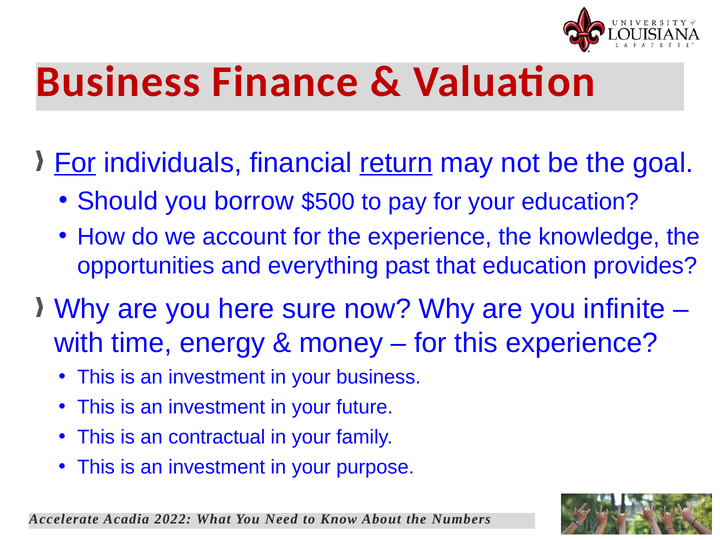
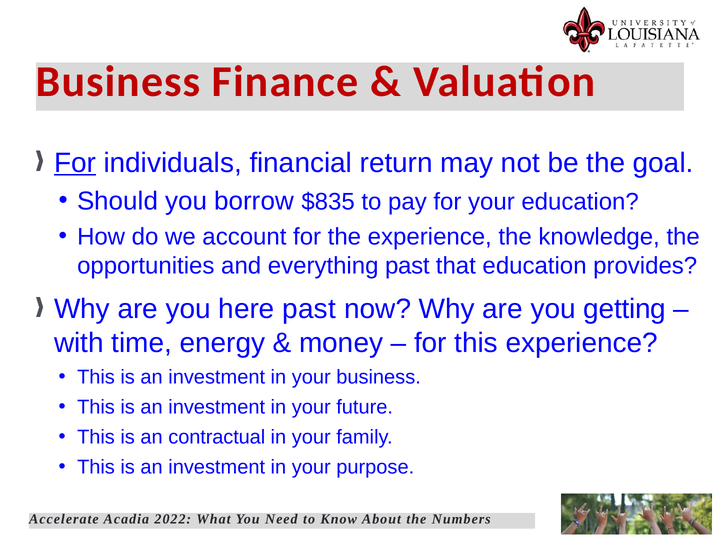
return underline: present -> none
$500: $500 -> $835
here sure: sure -> past
infinite: infinite -> getting
